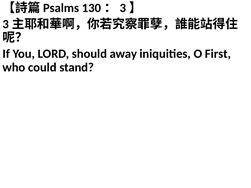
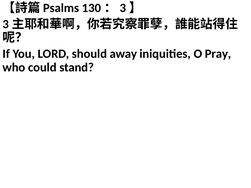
First: First -> Pray
